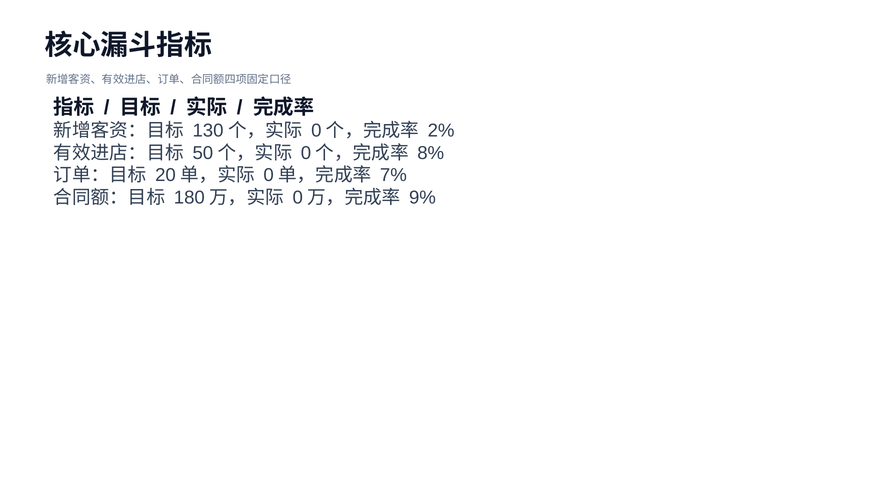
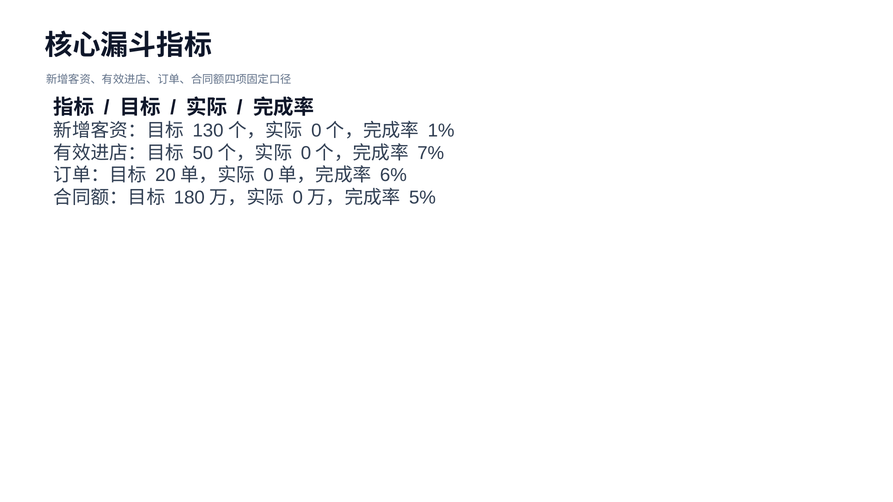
2%: 2% -> 1%
8%: 8% -> 7%
7%: 7% -> 6%
9%: 9% -> 5%
